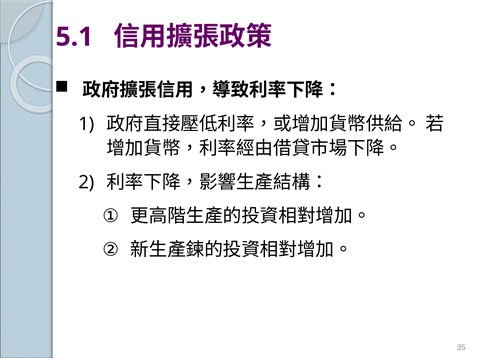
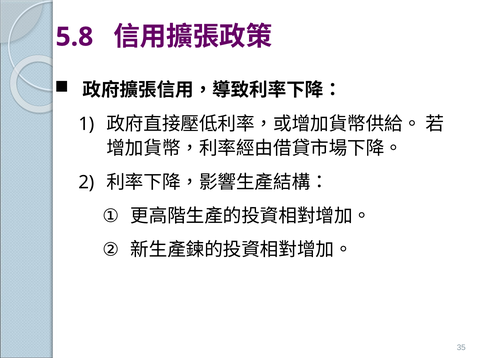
5.1: 5.1 -> 5.8
